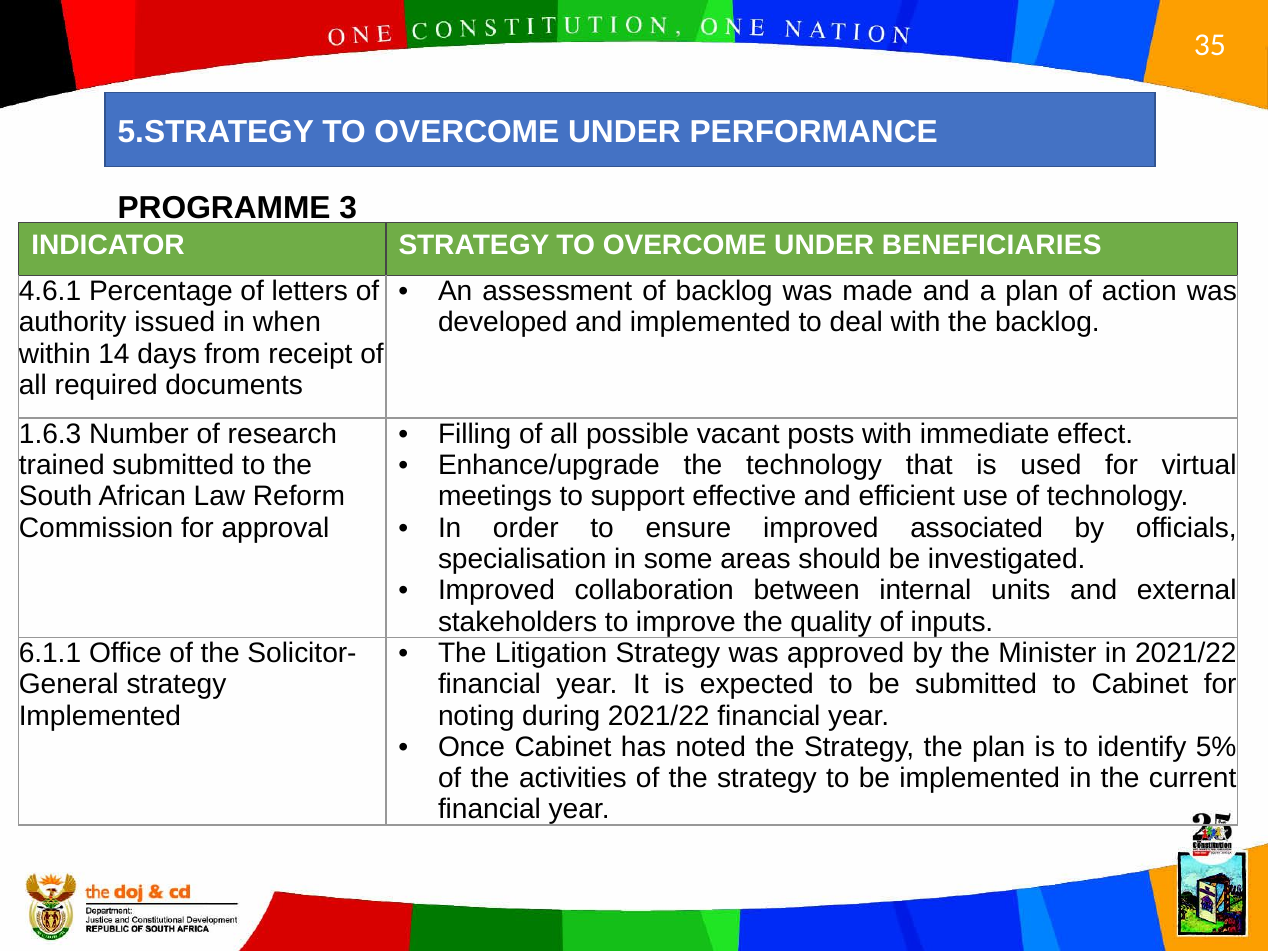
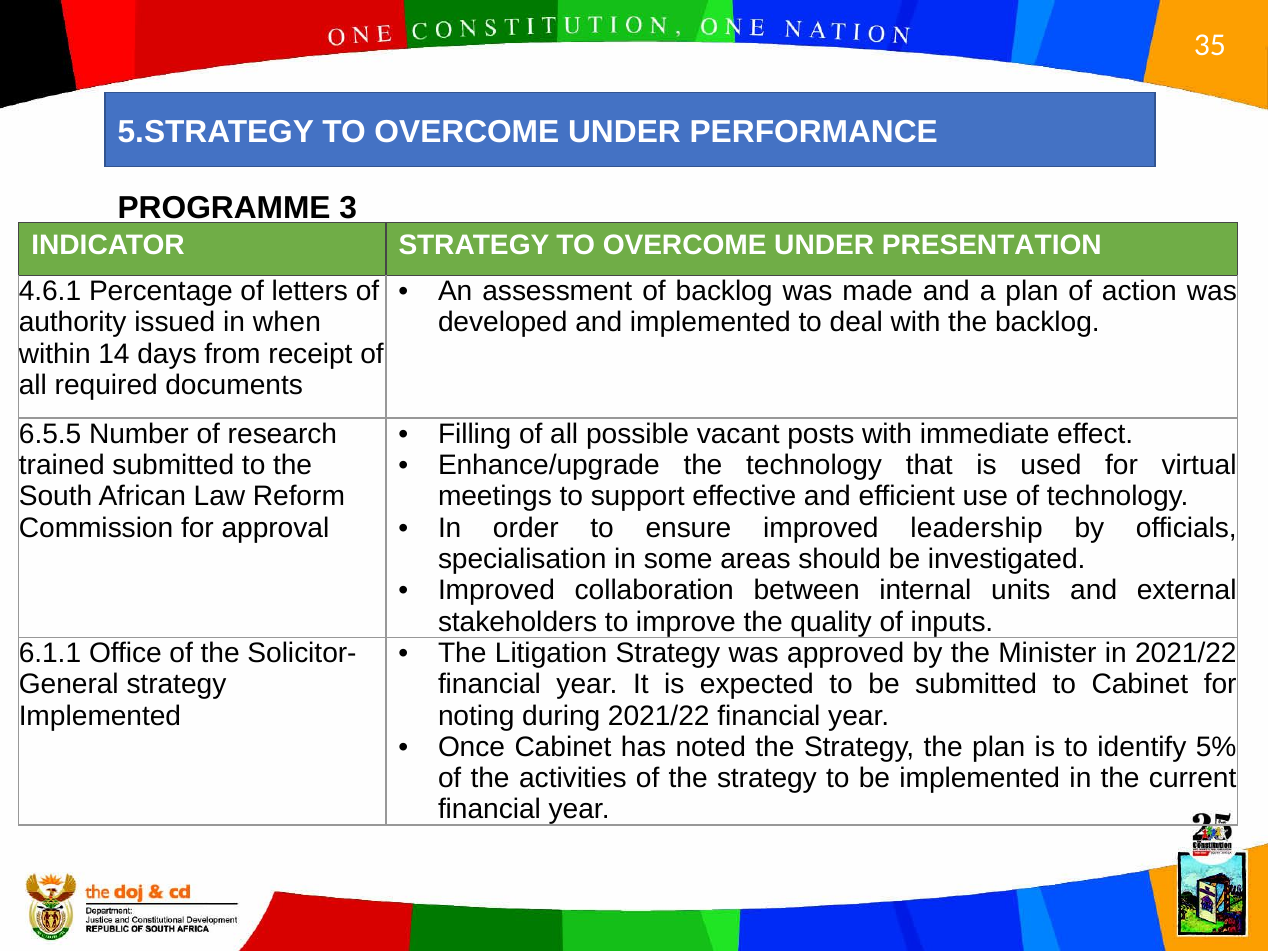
BENEFICIARIES: BENEFICIARIES -> PRESENTATION
1.6.3: 1.6.3 -> 6.5.5
associated: associated -> leadership
